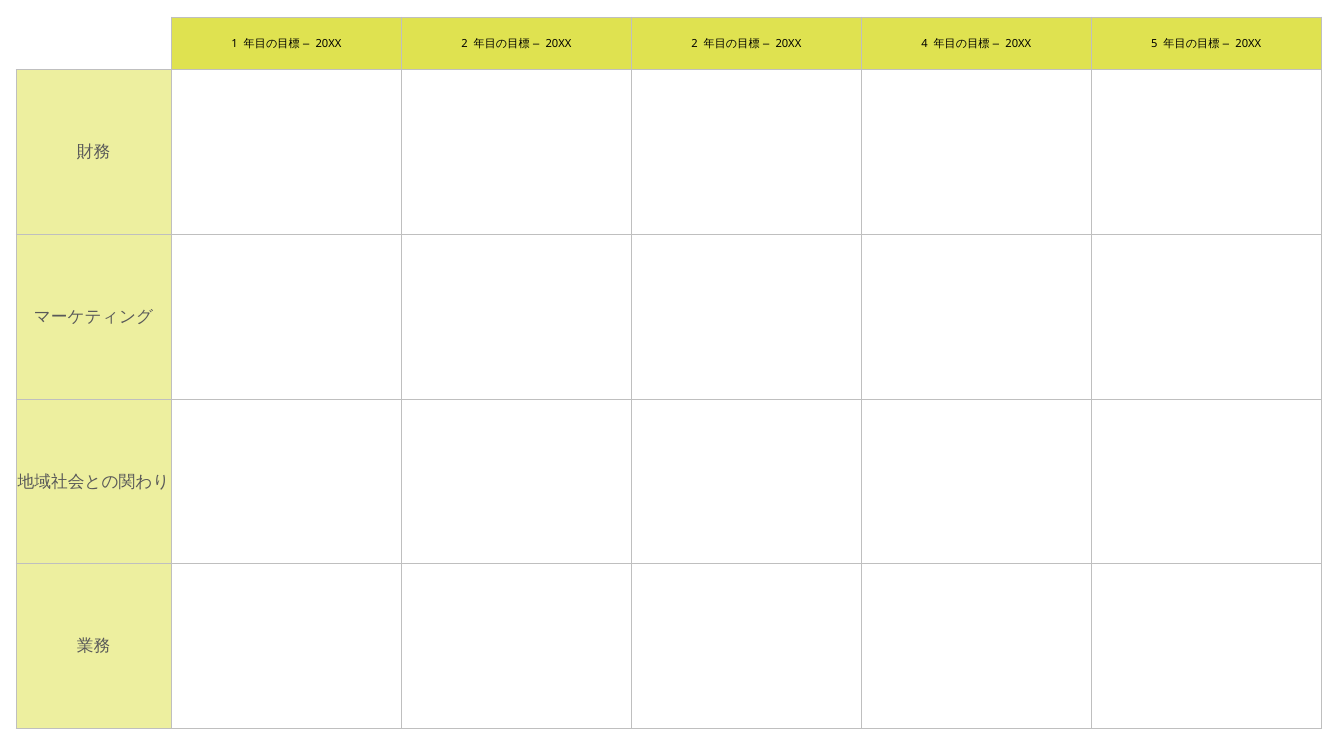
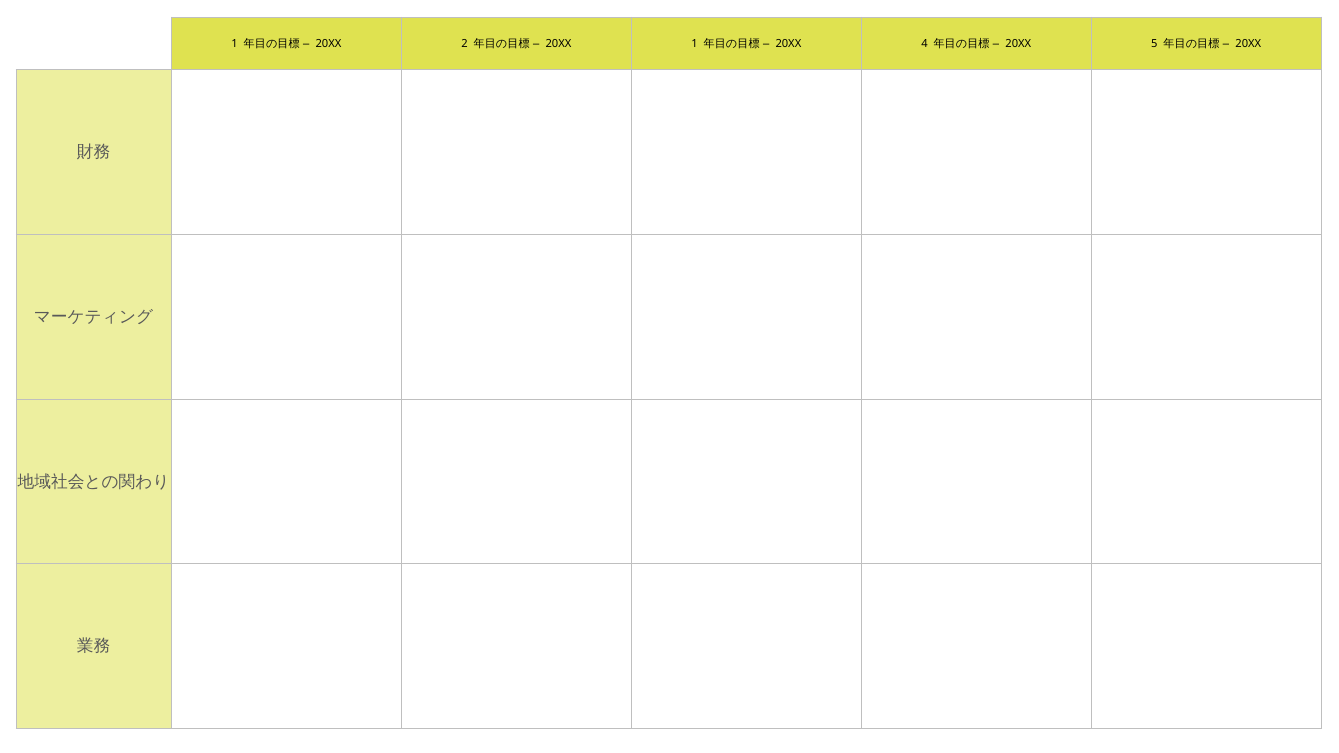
2 at (694, 44): 2 -> 1
